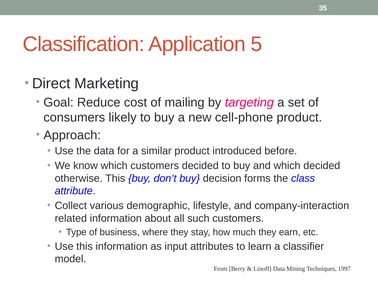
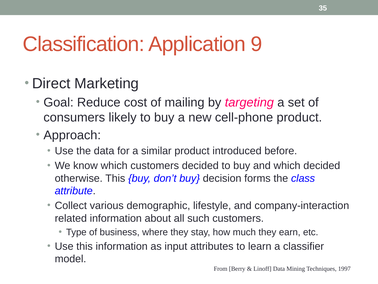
5: 5 -> 9
